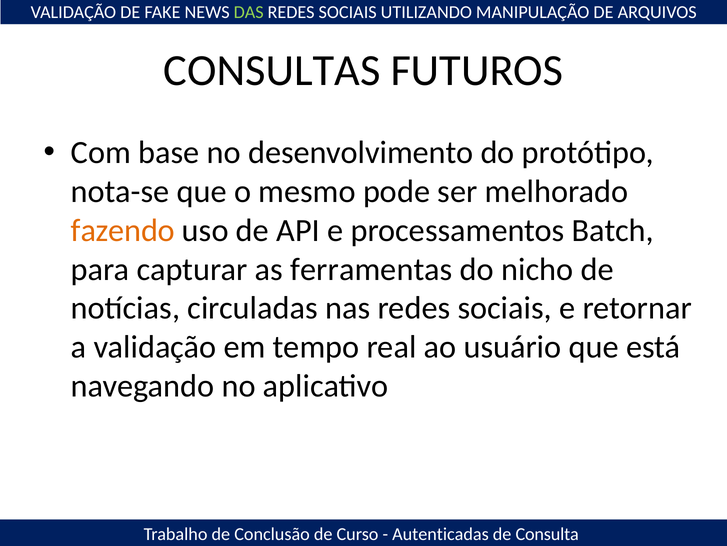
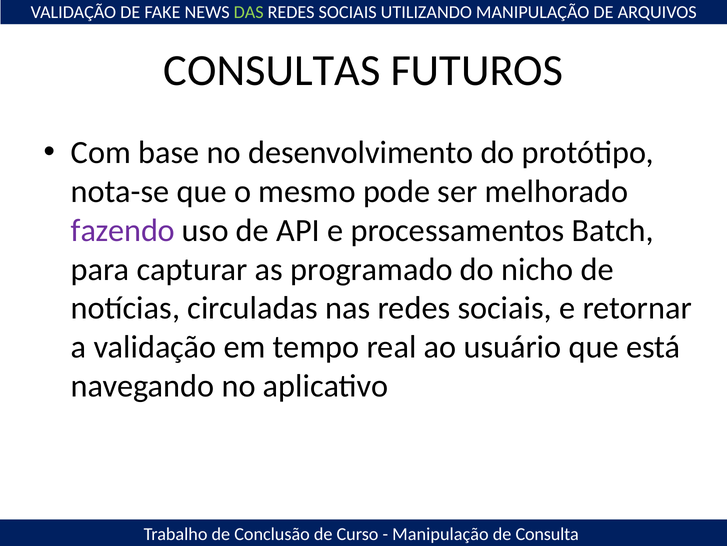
fazendo colour: orange -> purple
ferramentas: ferramentas -> programado
Autenticadas at (440, 533): Autenticadas -> Manipulação
